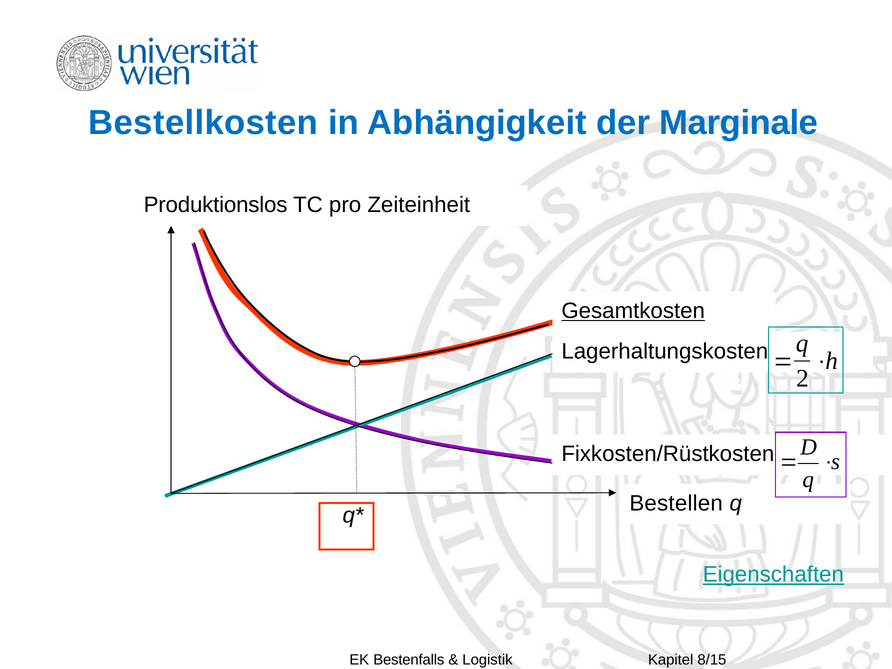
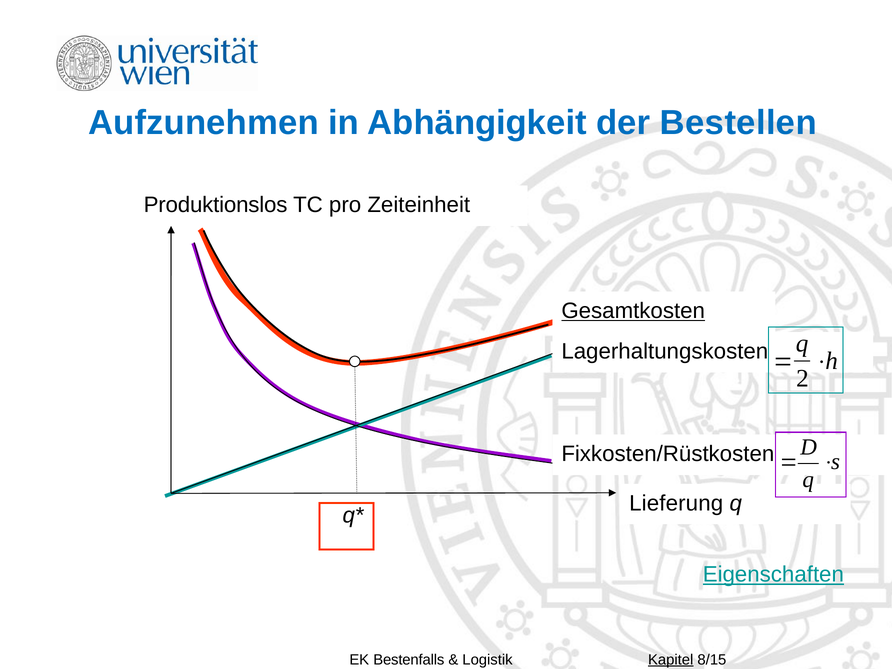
Bestellkosten: Bestellkosten -> Aufzunehmen
Marginale: Marginale -> Bestellen
Bestellen: Bestellen -> Lieferung
Kapitel underline: none -> present
